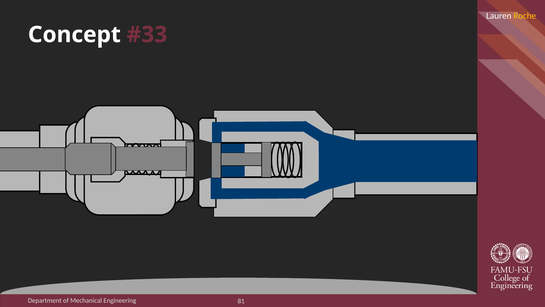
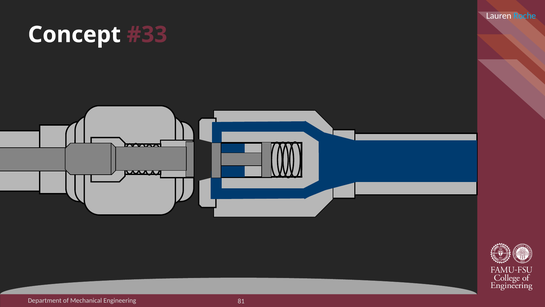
Roche colour: yellow -> light blue
